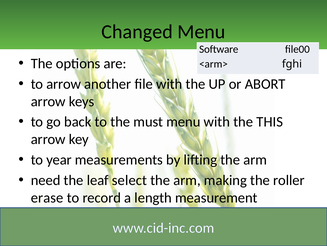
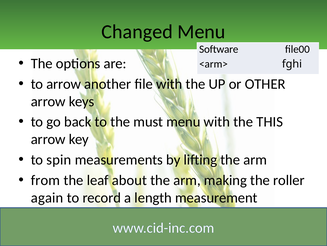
ABORT: ABORT -> OTHER
year: year -> spin
need: need -> from
select: select -> about
erase: erase -> again
